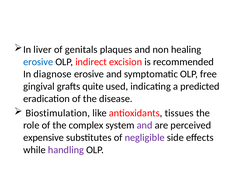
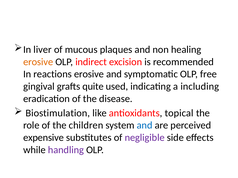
genitals: genitals -> mucous
erosive at (38, 62) colour: blue -> orange
diagnose: diagnose -> reactions
predicted: predicted -> including
tissues: tissues -> topical
complex: complex -> children
and at (145, 126) colour: purple -> blue
